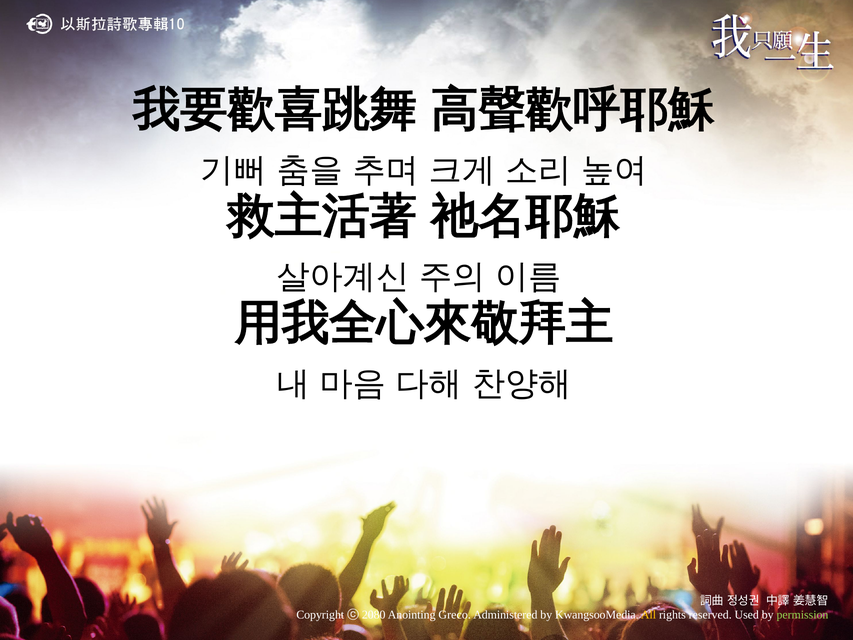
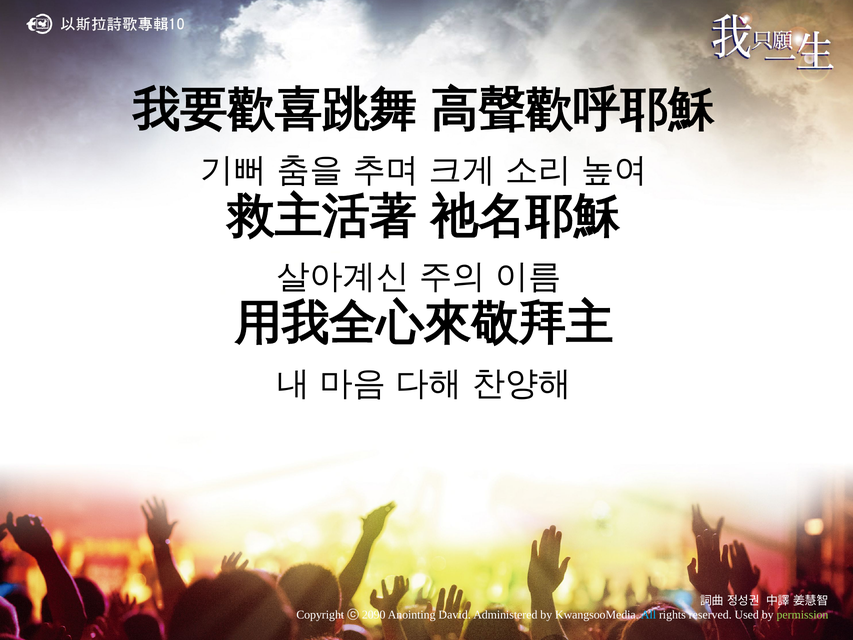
2080: 2080 -> 2090
Greco: Greco -> David
All colour: yellow -> light blue
